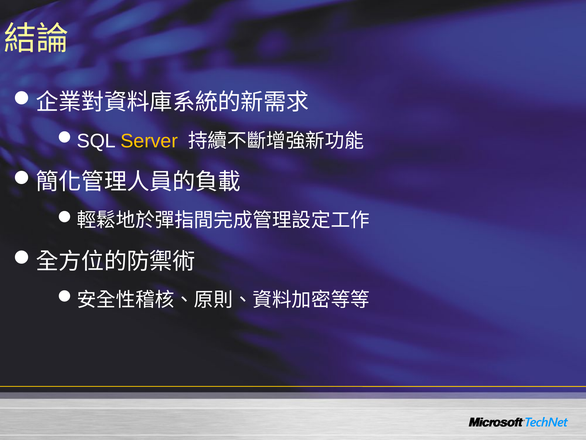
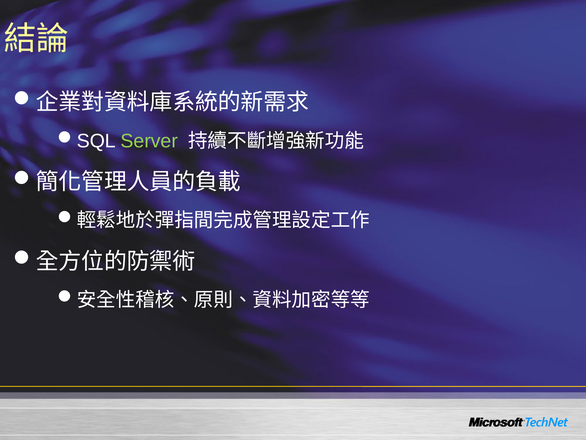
Server colour: yellow -> light green
